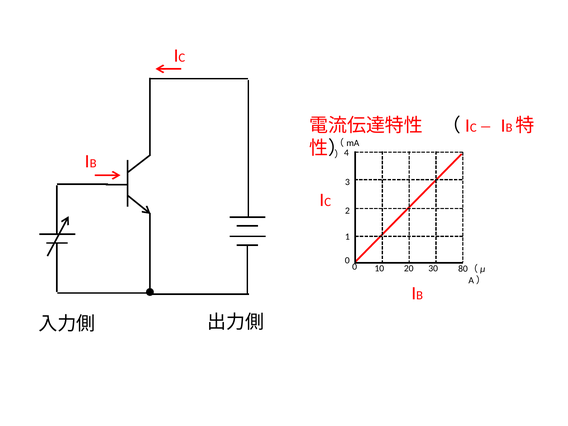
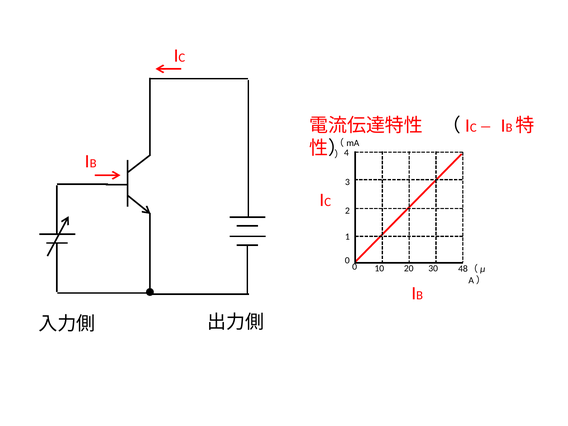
80: 80 -> 48
